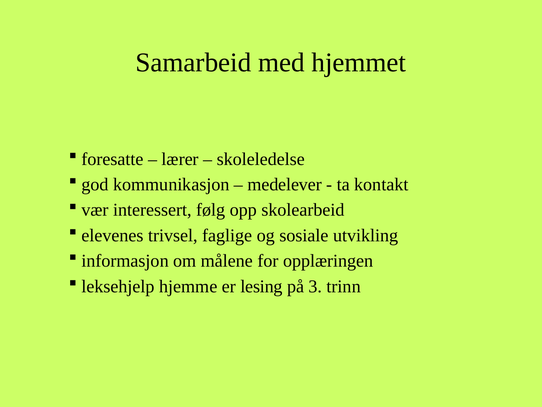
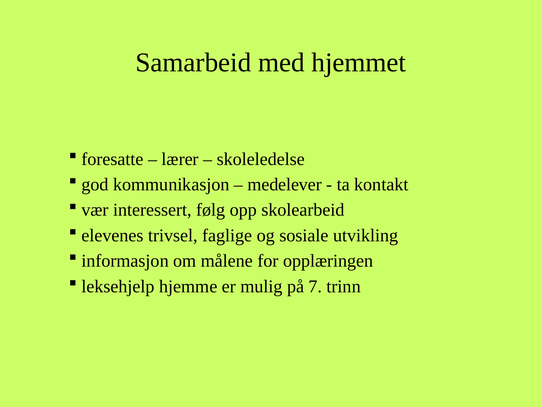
lesing: lesing -> mulig
3: 3 -> 7
